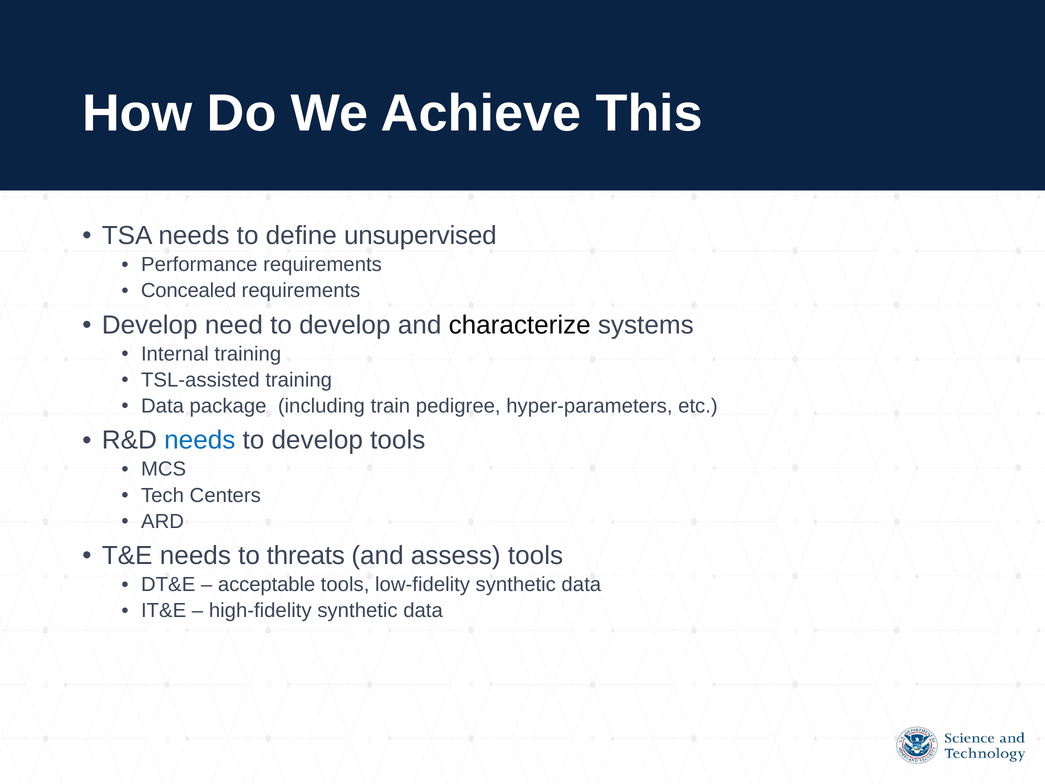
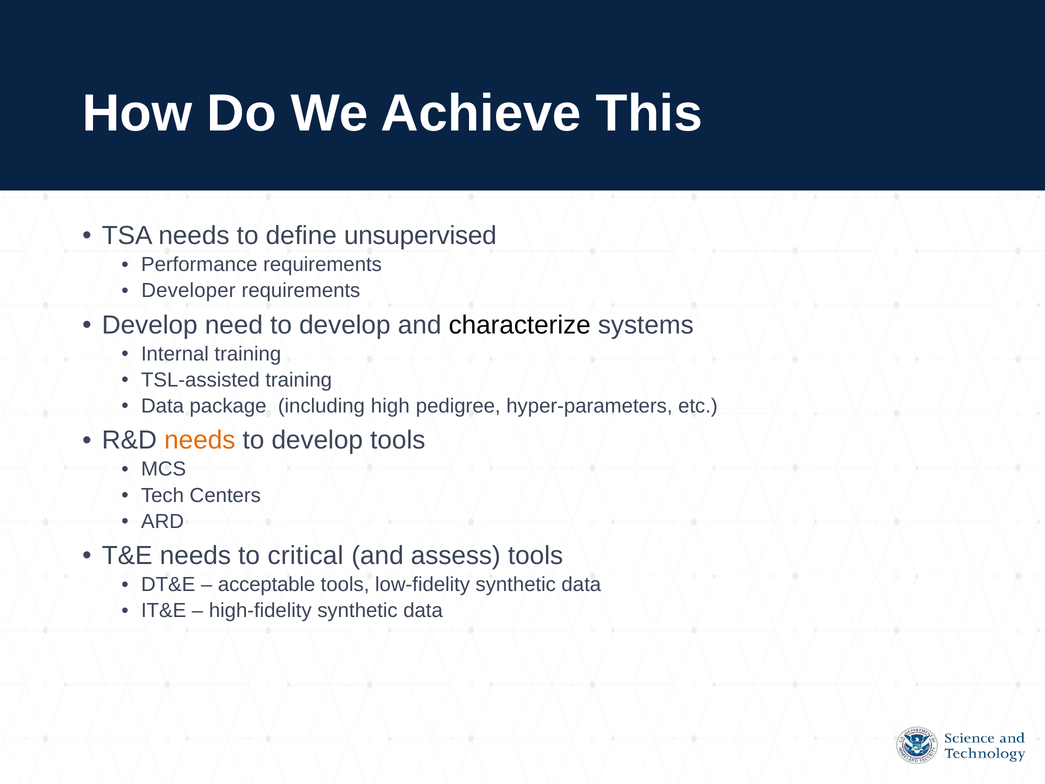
Concealed: Concealed -> Developer
train: train -> high
needs at (200, 440) colour: blue -> orange
threats: threats -> critical
